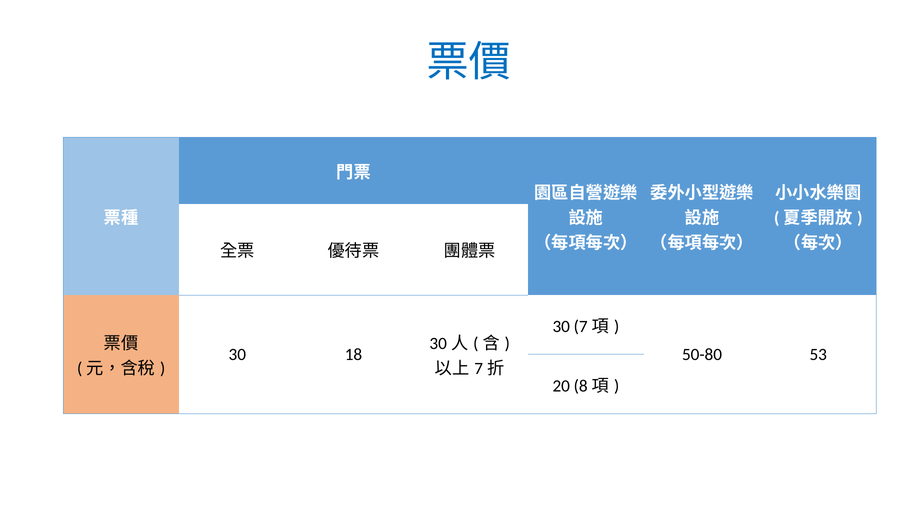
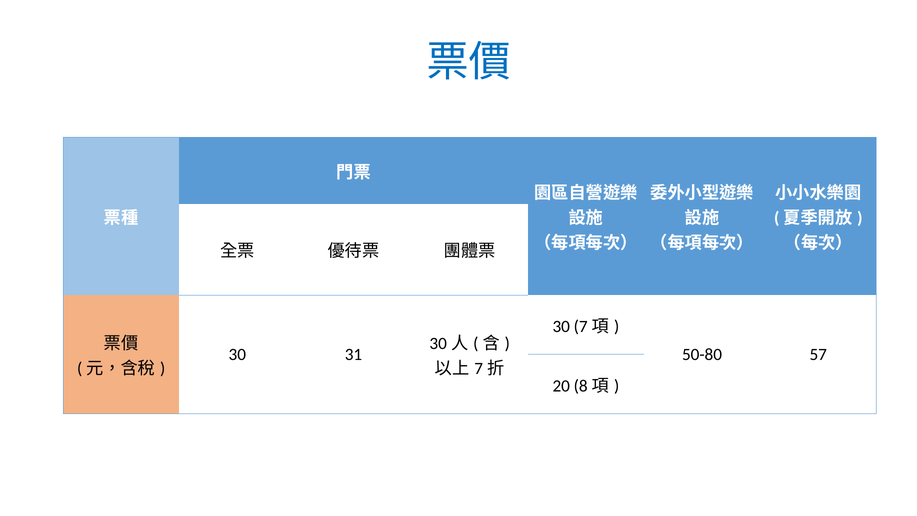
18: 18 -> 31
53: 53 -> 57
